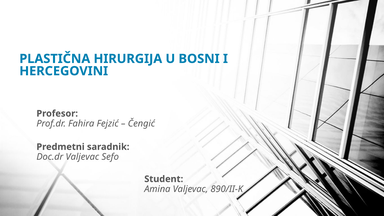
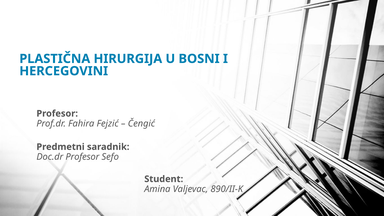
Doc.dr Valjevac: Valjevac -> Profesor
